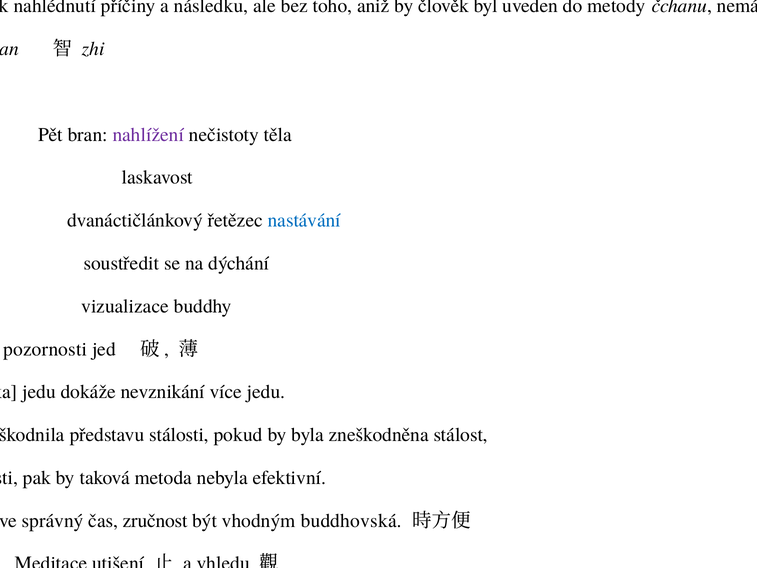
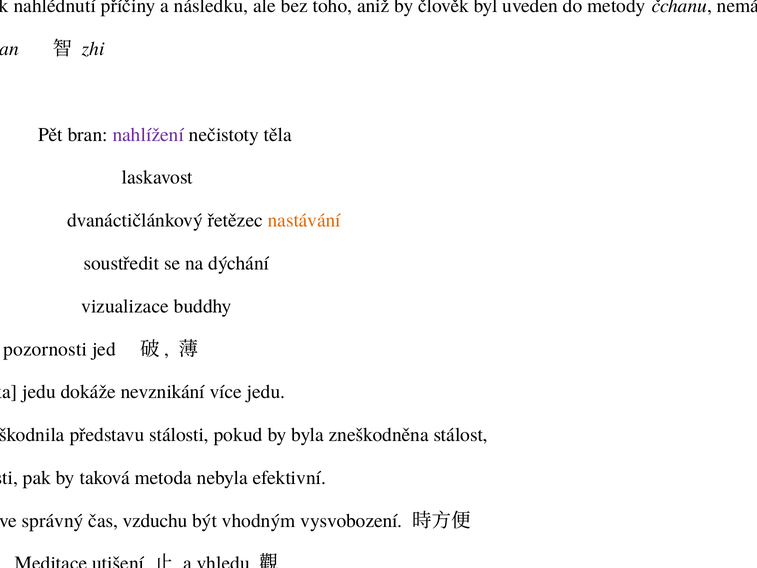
nastávání colour: blue -> orange
zručnost: zručnost -> vzduchu
buddhovská: buddhovská -> vysvobození
